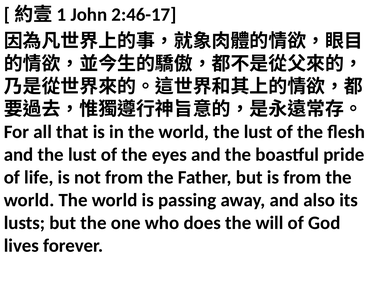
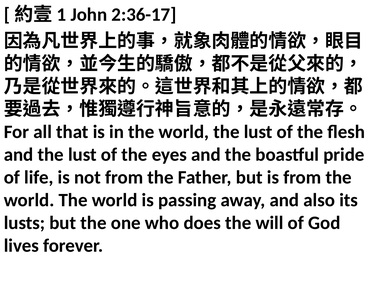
2:46-17: 2:46-17 -> 2:36-17
